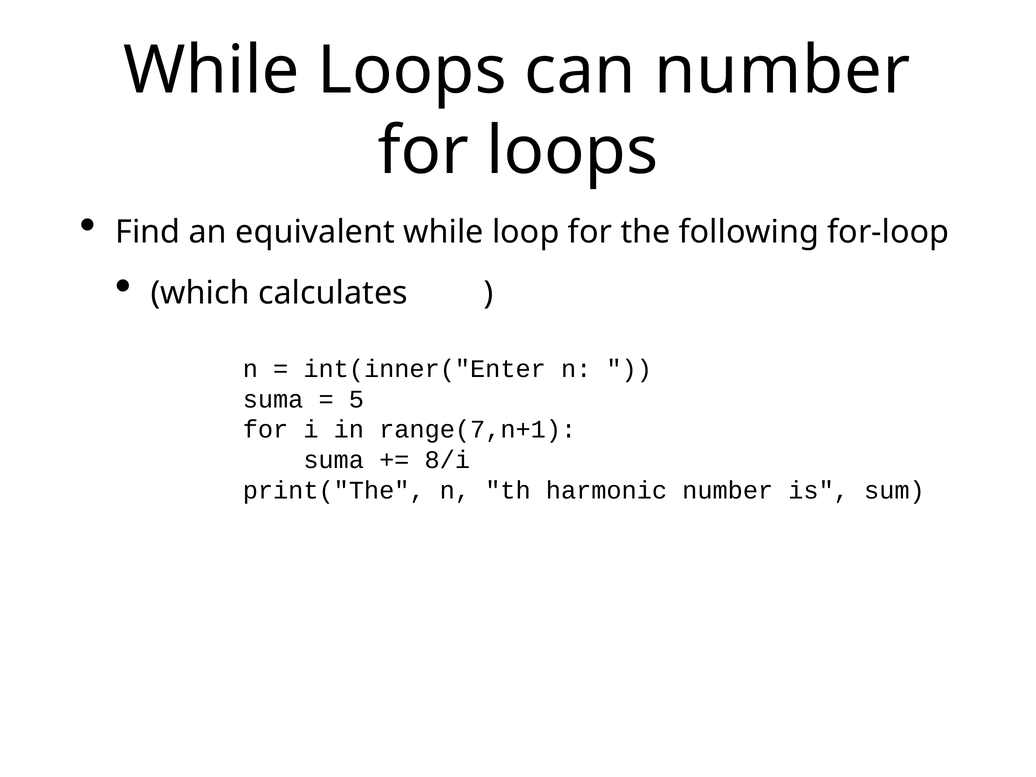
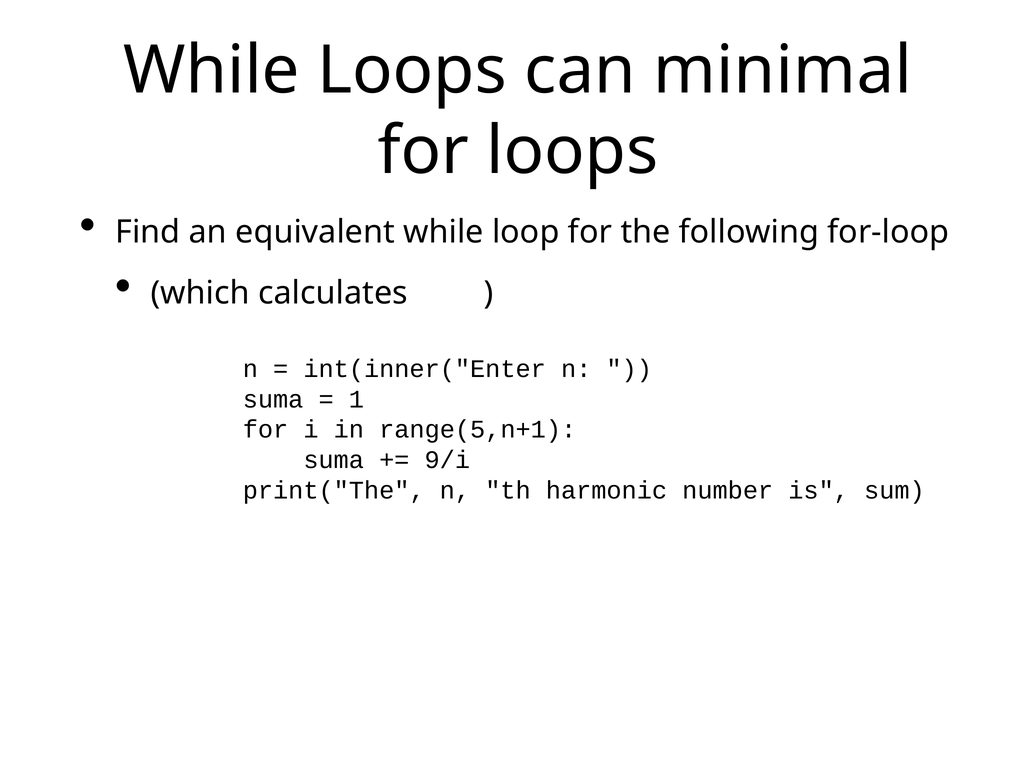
can number: number -> minimal
5: 5 -> 1
range(7,n+1: range(7,n+1 -> range(5,n+1
8/i: 8/i -> 9/i
